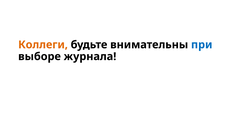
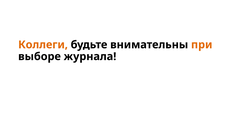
при colour: blue -> orange
